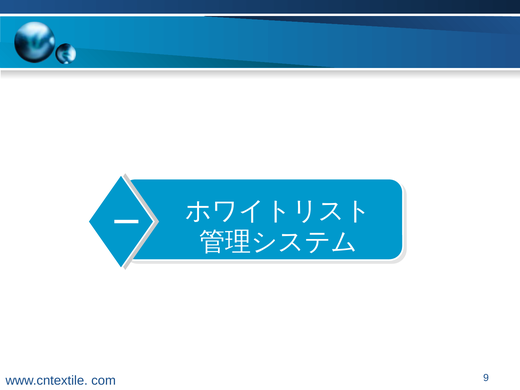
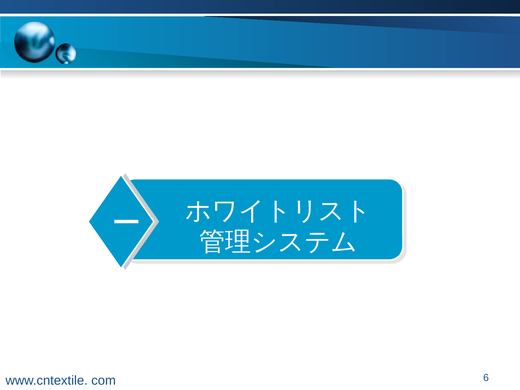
9: 9 -> 6
